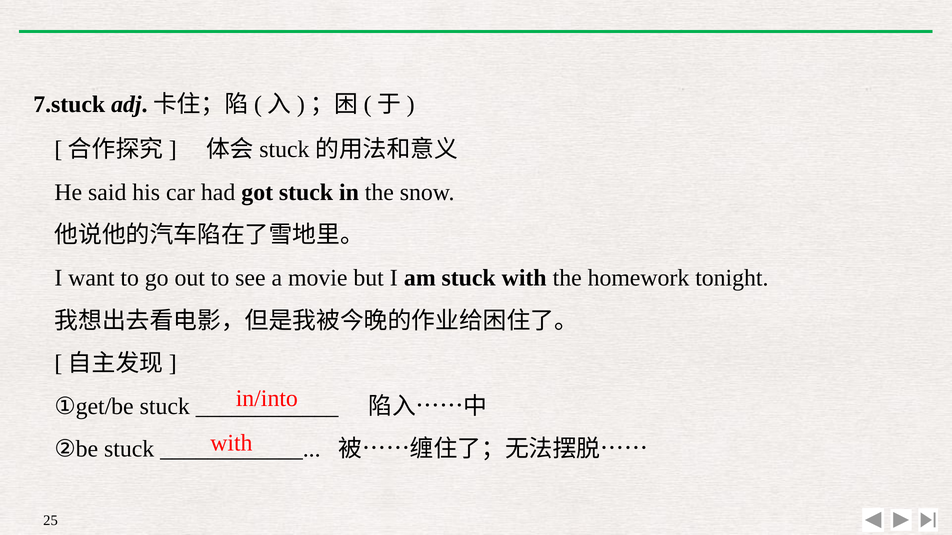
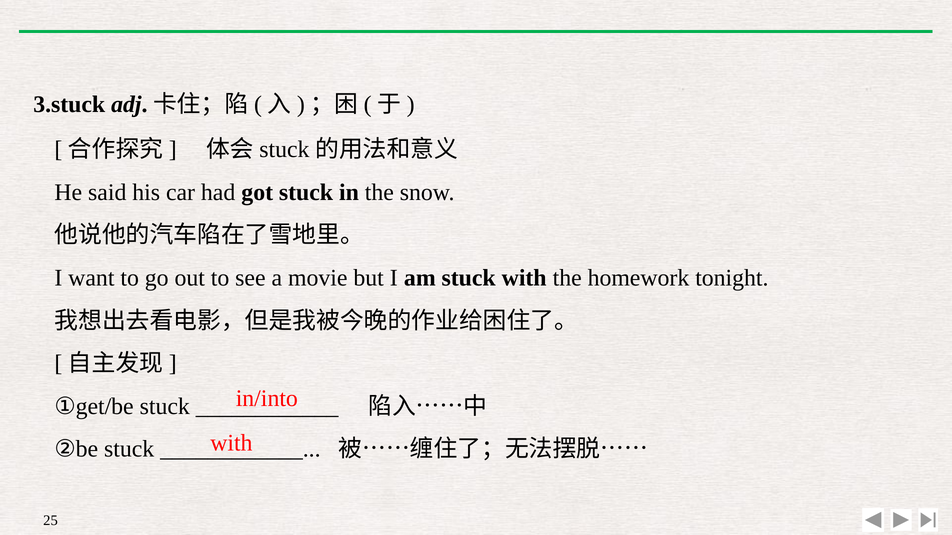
7.stuck: 7.stuck -> 3.stuck
